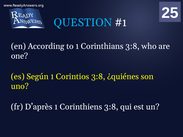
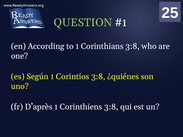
QUESTION colour: light blue -> light green
